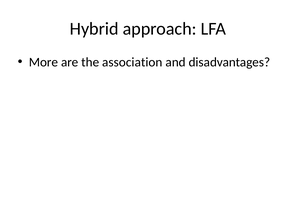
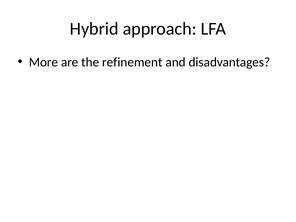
association: association -> refinement
